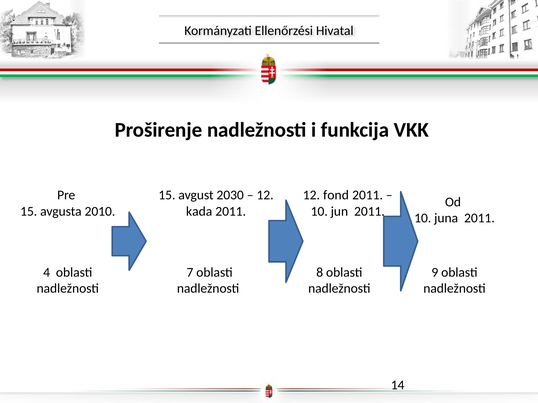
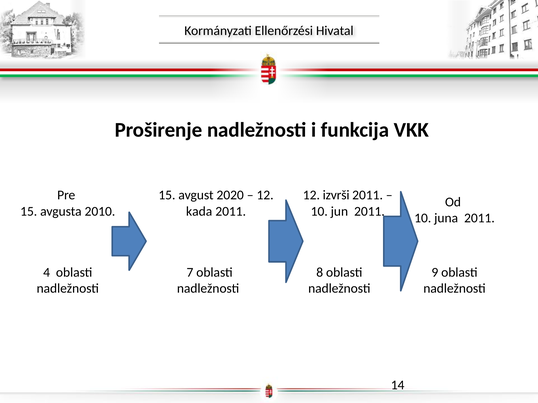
2030: 2030 -> 2020
fond: fond -> izvrši
